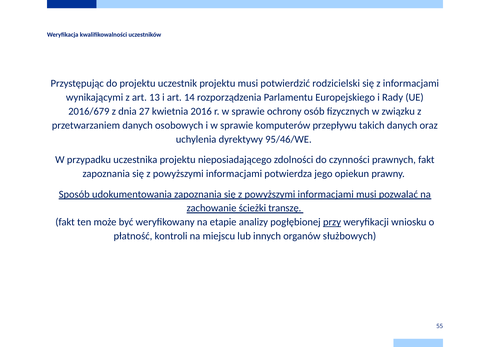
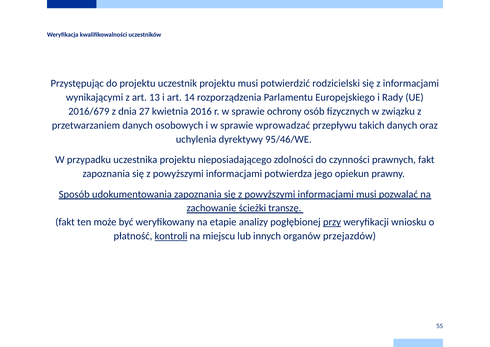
komputerów: komputerów -> wprowadzać
kontroli underline: none -> present
służbowych: służbowych -> przejazdów
